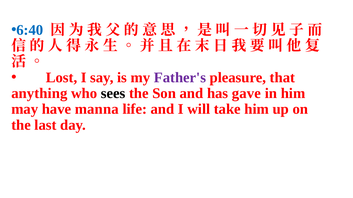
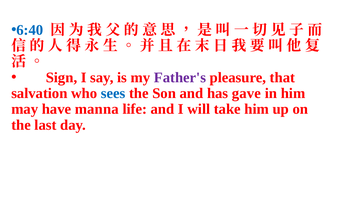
Lost: Lost -> Sign
anything: anything -> salvation
sees colour: black -> blue
